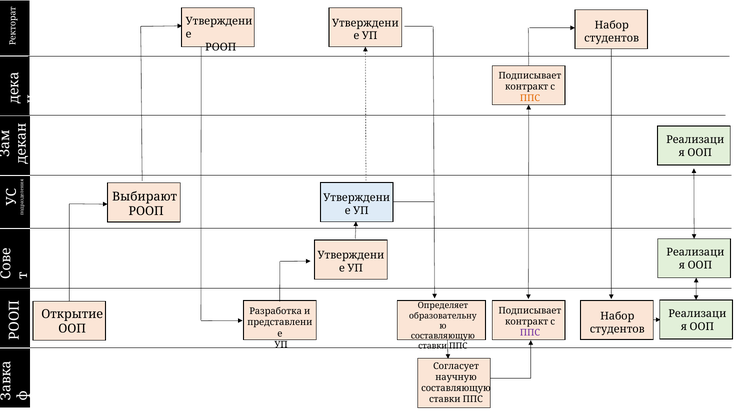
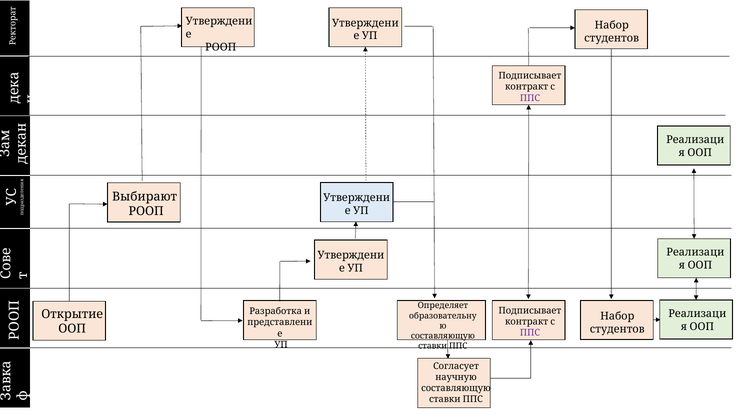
ППС at (530, 98) colour: orange -> purple
